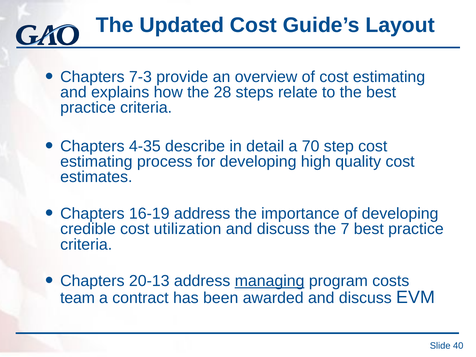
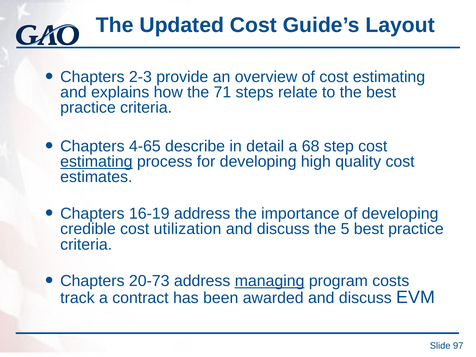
7-3: 7-3 -> 2-3
28: 28 -> 71
4-35: 4-35 -> 4-65
70: 70 -> 68
estimating at (96, 162) underline: none -> present
7: 7 -> 5
20-13: 20-13 -> 20-73
team: team -> track
40: 40 -> 97
